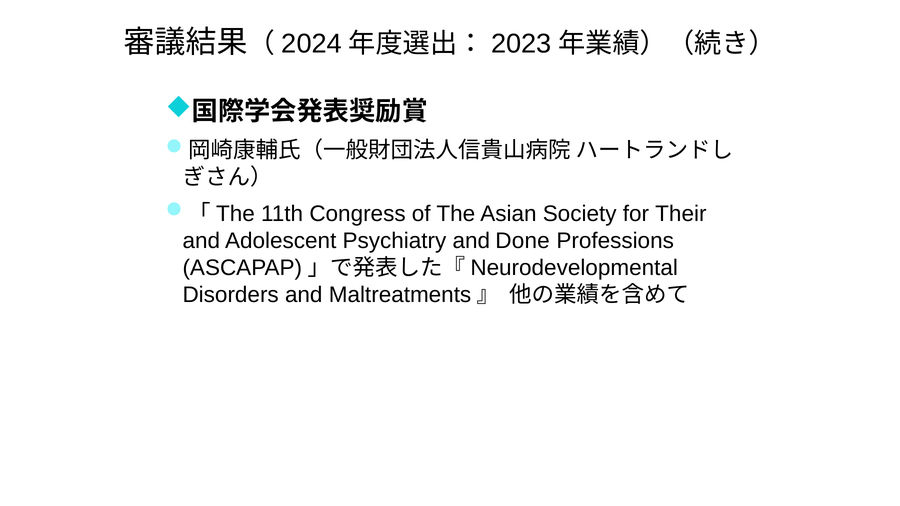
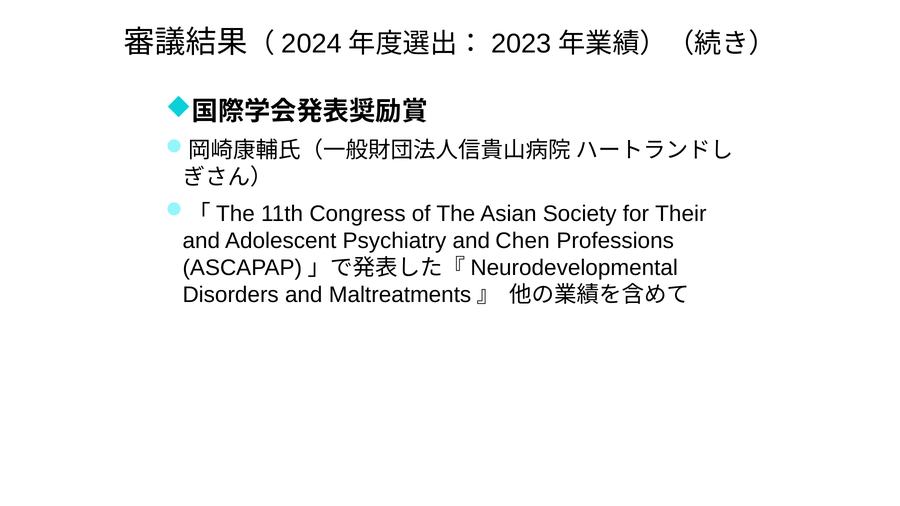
Done: Done -> Chen
